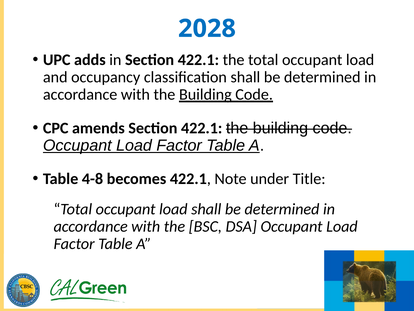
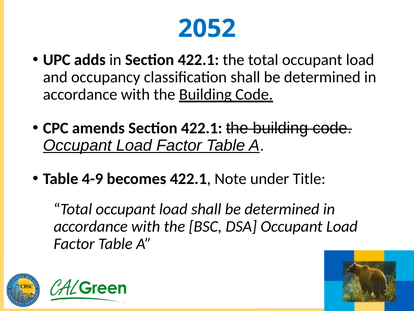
2028: 2028 -> 2052
4-8: 4-8 -> 4-9
